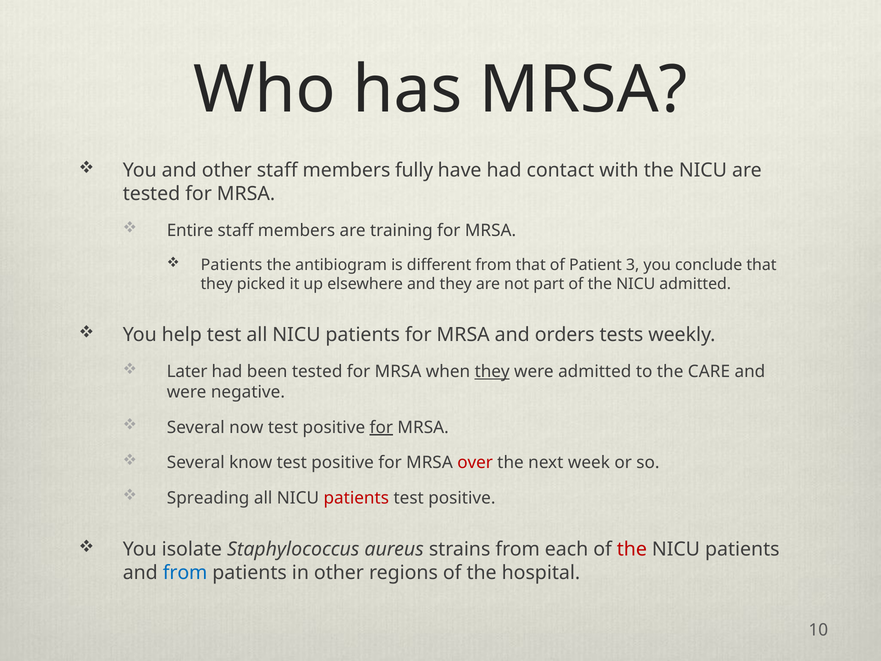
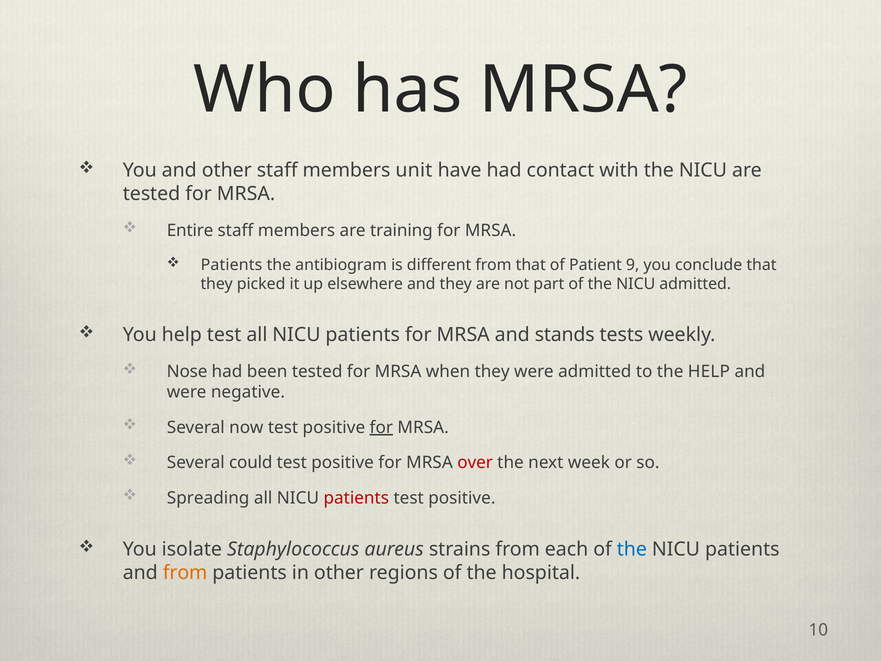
fully: fully -> unit
3: 3 -> 9
orders: orders -> stands
Later: Later -> Nose
they at (492, 371) underline: present -> none
the CARE: CARE -> HELP
know: know -> could
the at (632, 549) colour: red -> blue
from at (185, 573) colour: blue -> orange
